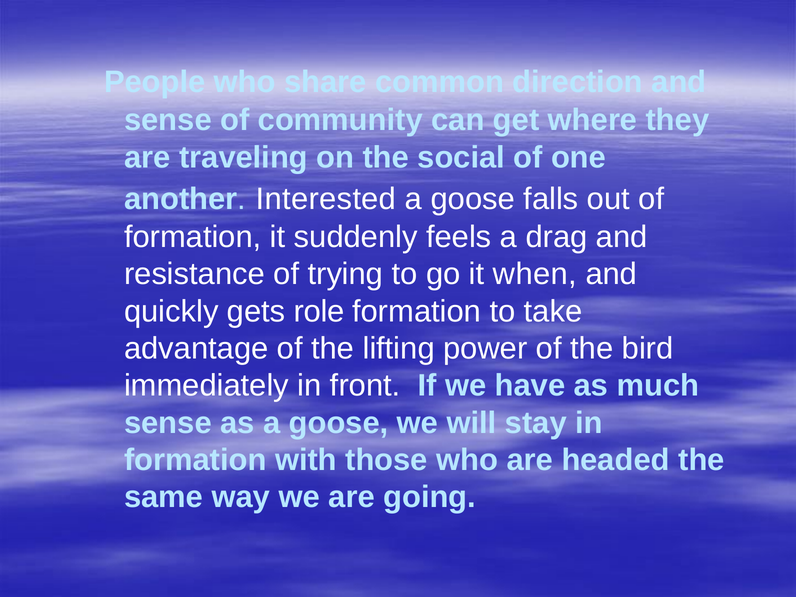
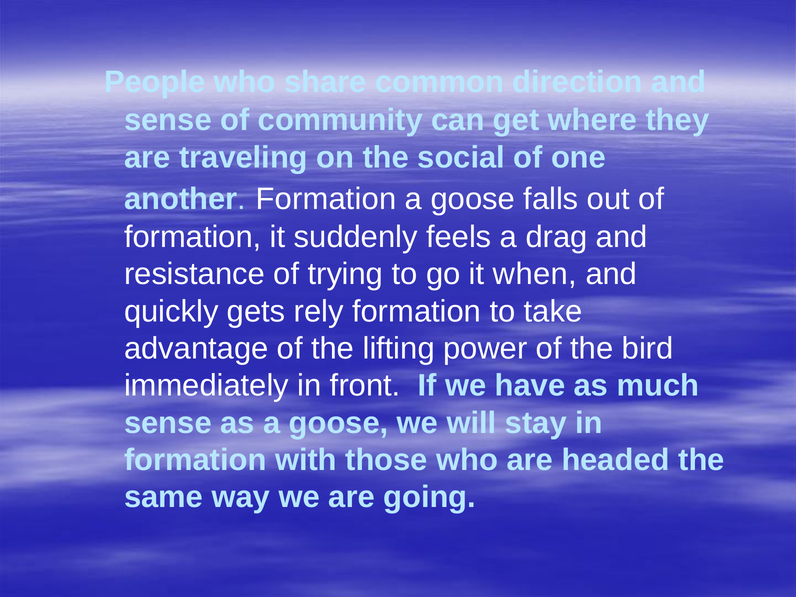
another Interested: Interested -> Formation
role: role -> rely
